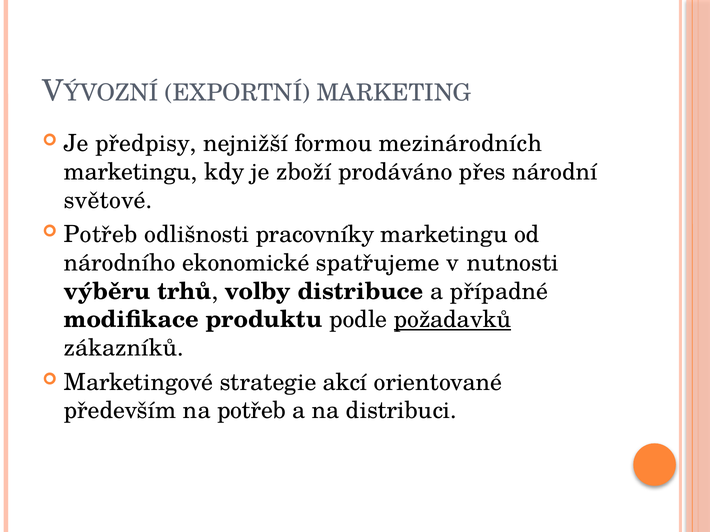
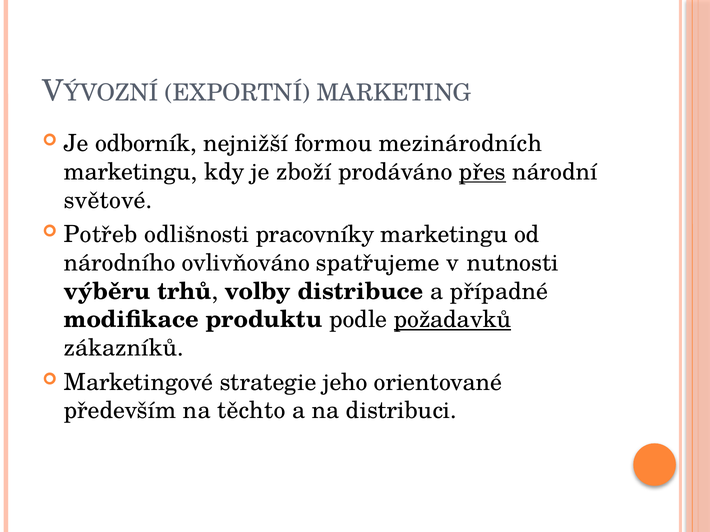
předpisy: předpisy -> odborník
přes underline: none -> present
ekonomické: ekonomické -> ovlivňováno
akcí: akcí -> jeho
na potřeb: potřeb -> těchto
